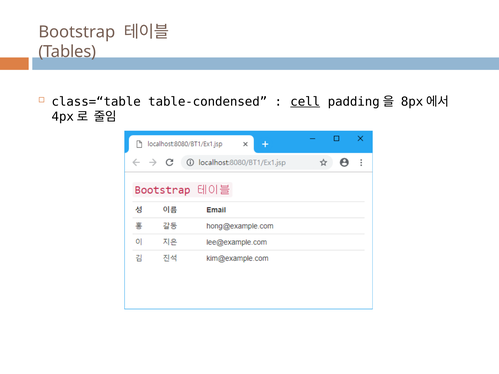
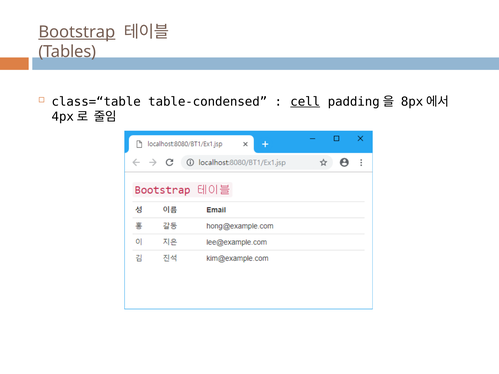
Bootstrap underline: none -> present
